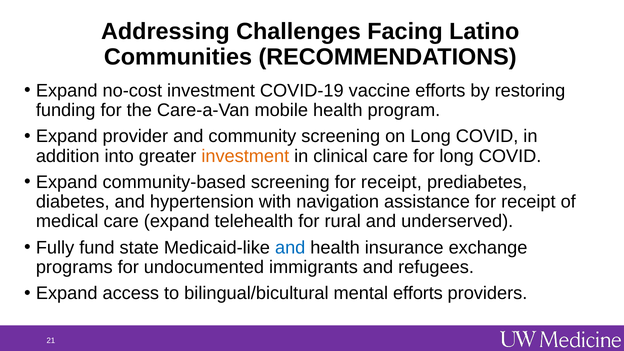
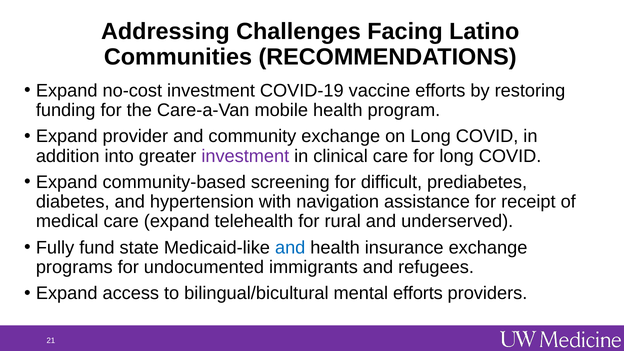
community screening: screening -> exchange
investment at (245, 156) colour: orange -> purple
screening for receipt: receipt -> difficult
